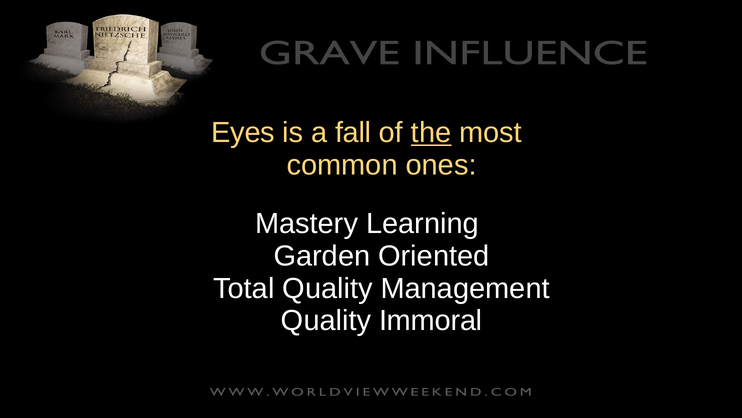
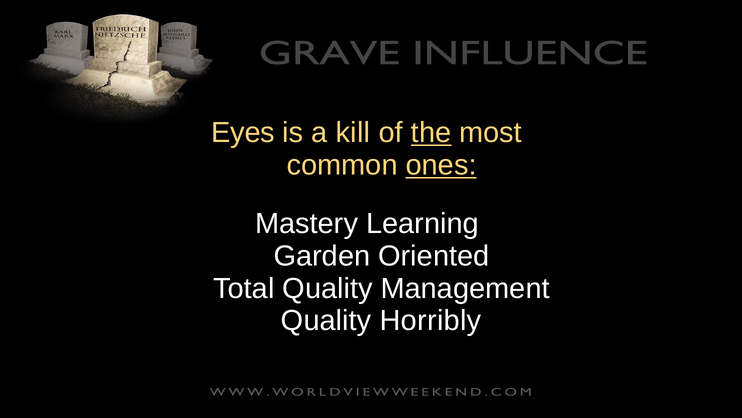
fall: fall -> kill
ones underline: none -> present
Immoral: Immoral -> Horribly
